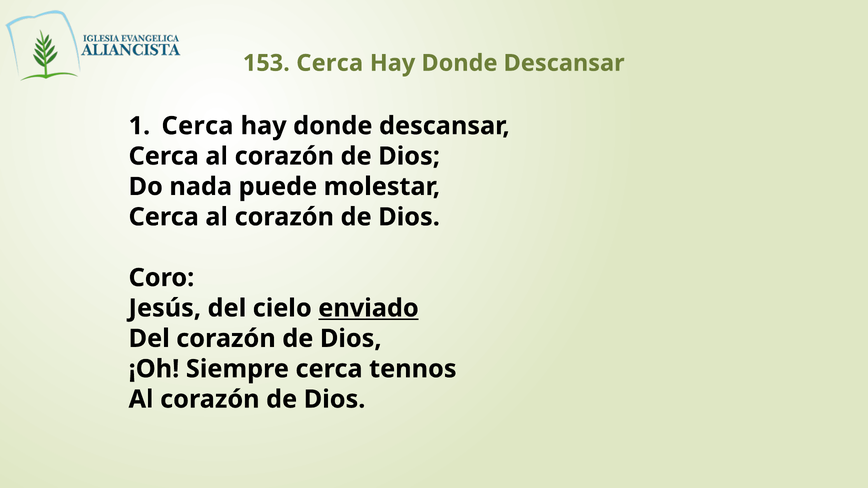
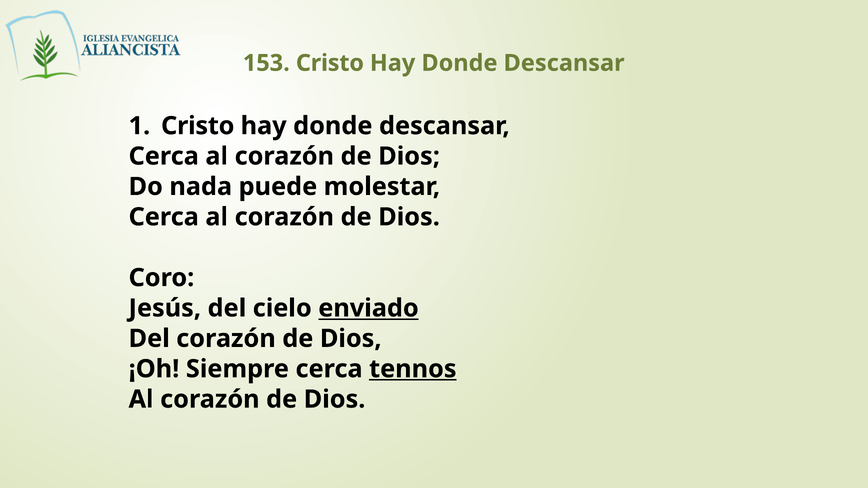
153 Cerca: Cerca -> Cristo
Cerca at (197, 126): Cerca -> Cristo
tennos underline: none -> present
